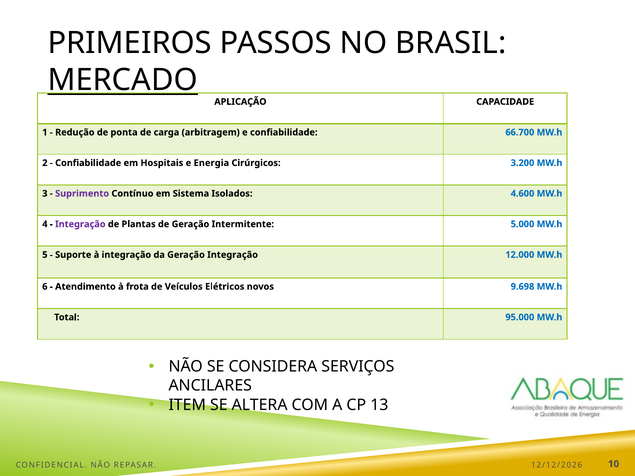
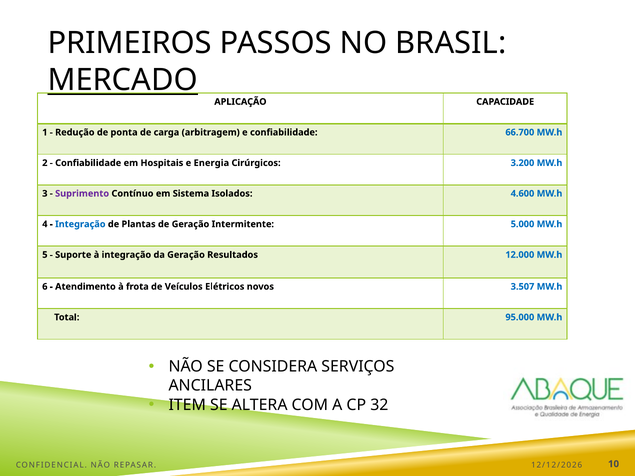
Integração at (80, 224) colour: purple -> blue
Geração Integração: Integração -> Resultados
9.698: 9.698 -> 3.507
13: 13 -> 32
